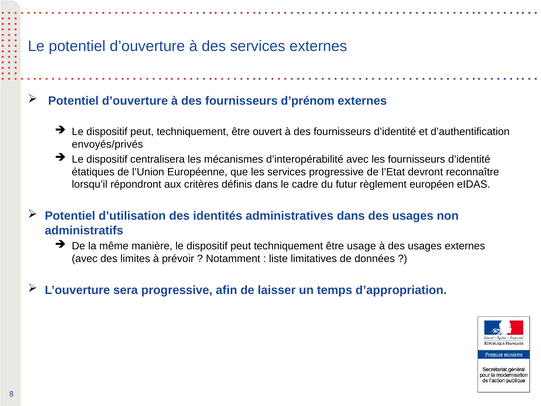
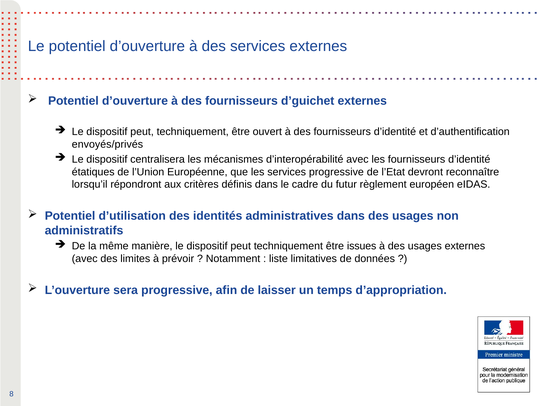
d’prénom: d’prénom -> d’guichet
usage: usage -> issues
